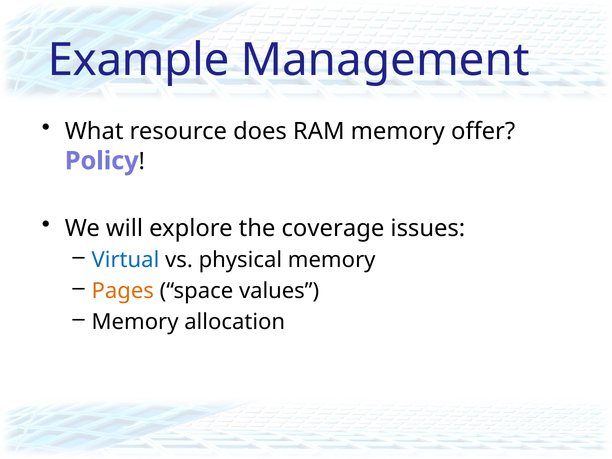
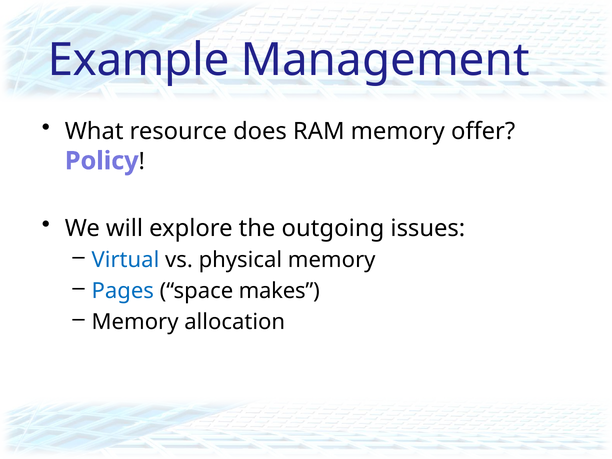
coverage: coverage -> outgoing
Pages colour: orange -> blue
values: values -> makes
